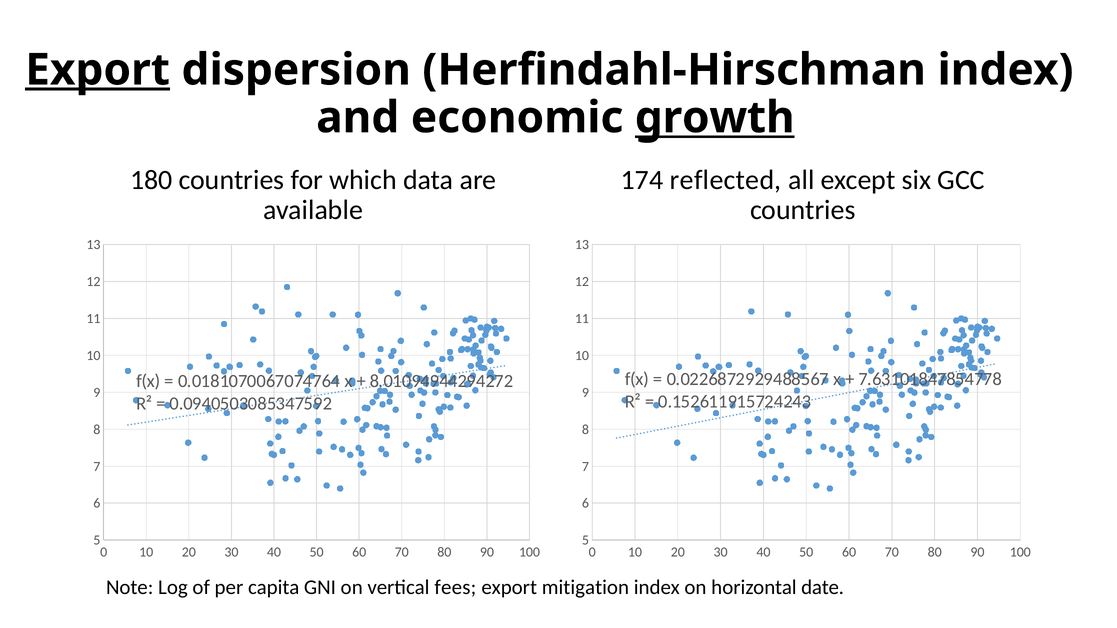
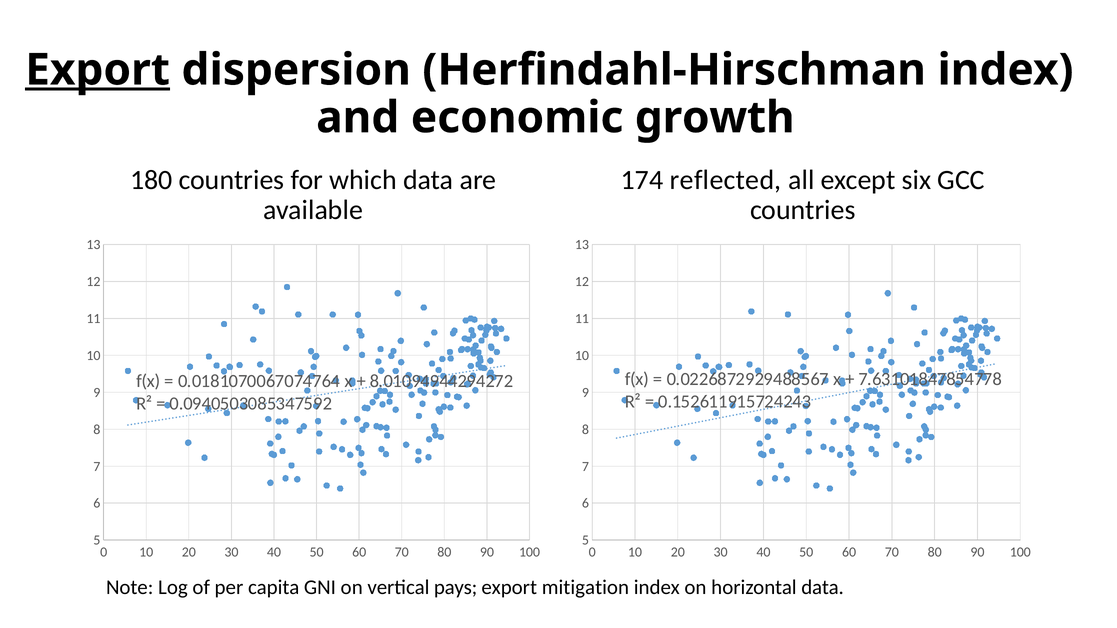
growth underline: present -> none
fees: fees -> pays
horizontal date: date -> data
